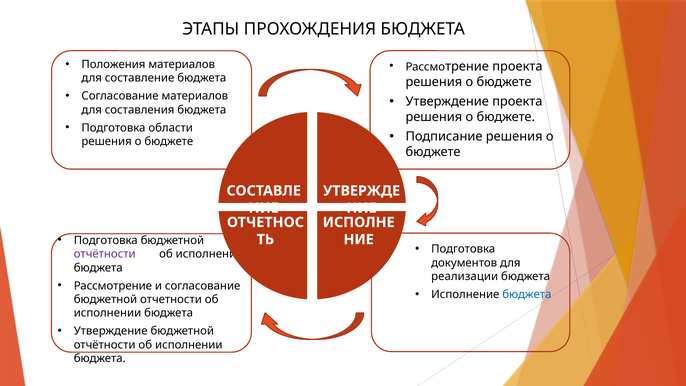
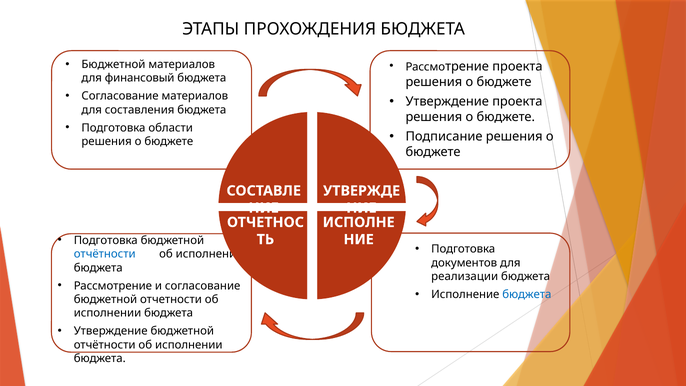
Положения at (113, 64): Положения -> Бюджетной
составление: составление -> финансовый
отчётности at (105, 254) colour: purple -> blue
